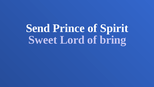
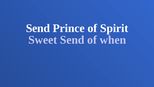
Sweet Lord: Lord -> Send
bring: bring -> when
